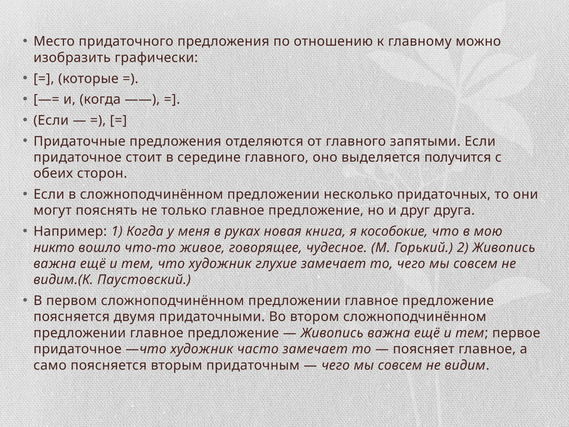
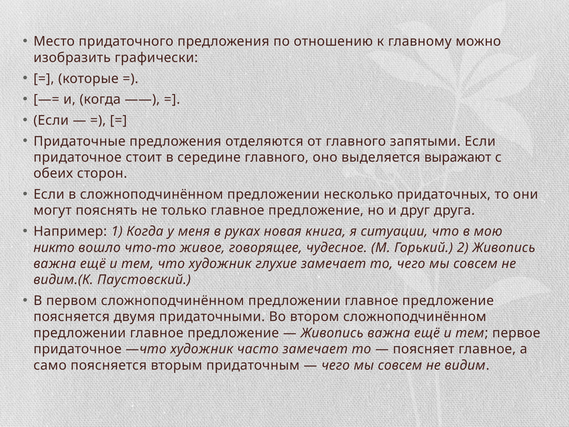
получится: получится -> выражают
кособокие: кособокие -> ситуации
